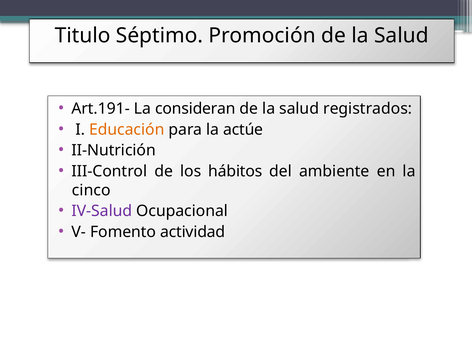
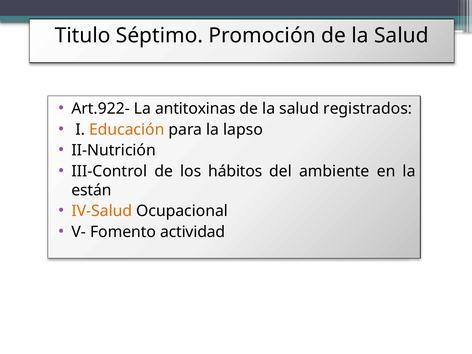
Art.191-: Art.191- -> Art.922-
consideran: consideran -> antitoxinas
actúe: actúe -> lapso
cinco: cinco -> están
IV-Salud colour: purple -> orange
